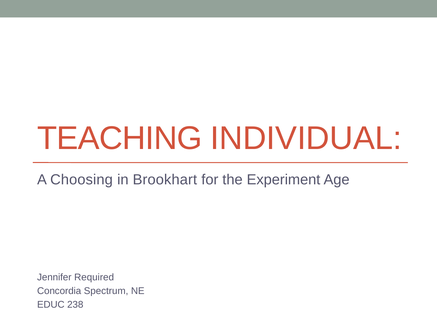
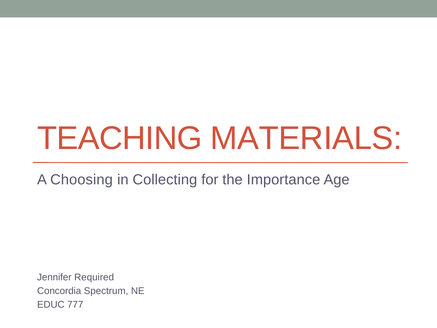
INDIVIDUAL: INDIVIDUAL -> MATERIALS
Brookhart: Brookhart -> Collecting
Experiment: Experiment -> Importance
238: 238 -> 777
